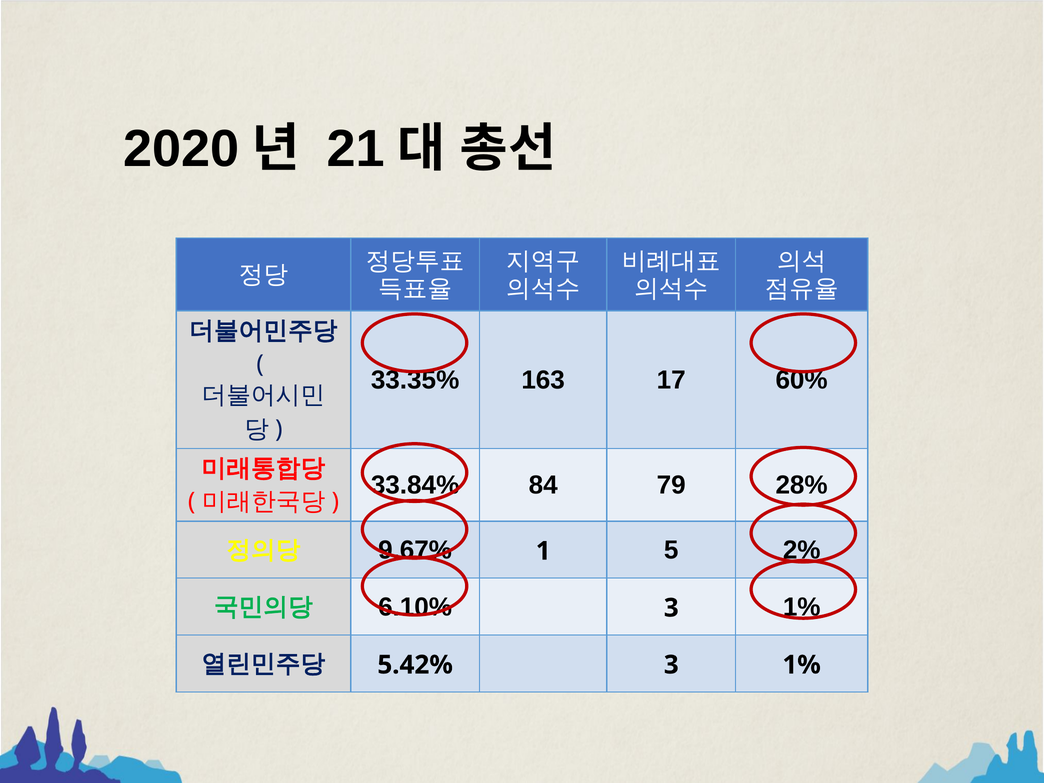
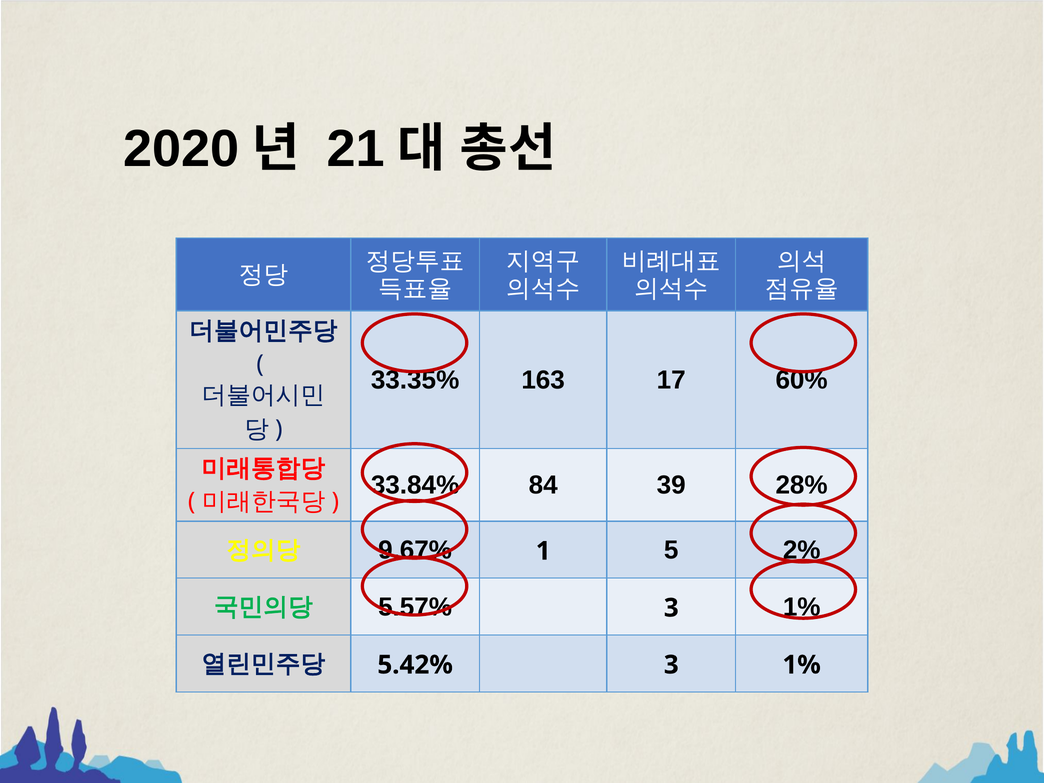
79: 79 -> 39
6.10%: 6.10% -> 5.57%
